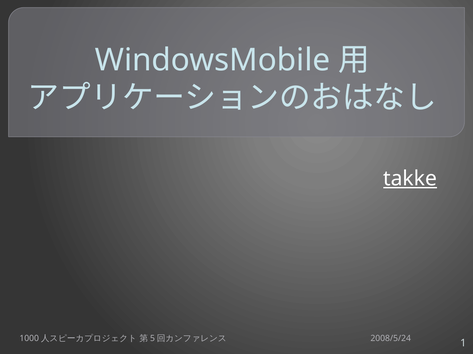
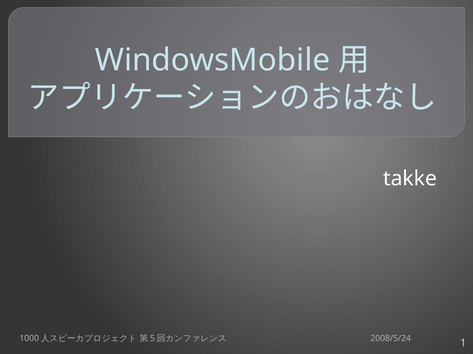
takke underline: present -> none
